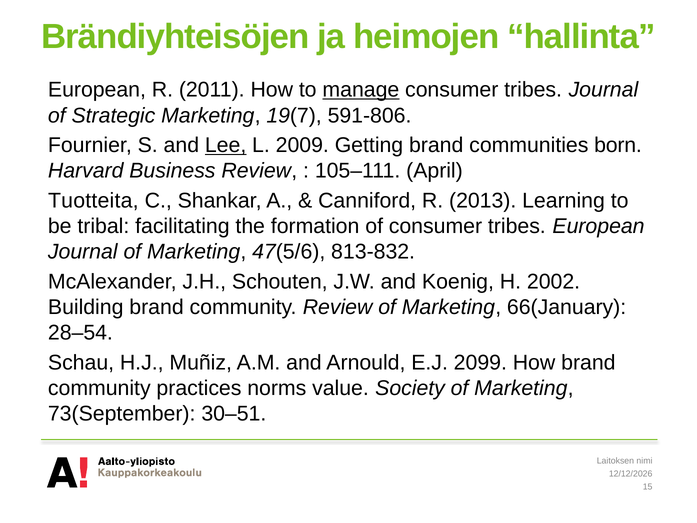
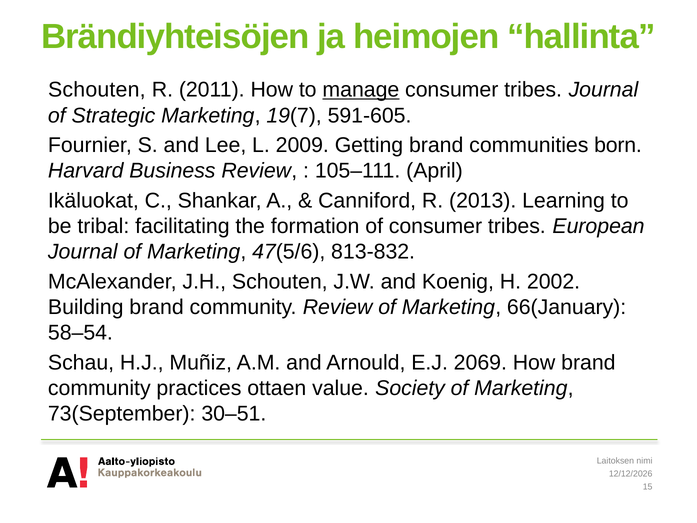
European at (97, 90): European -> Schouten
591-806: 591-806 -> 591-605
Lee underline: present -> none
Tuotteita: Tuotteita -> Ikäluokat
28–54: 28–54 -> 58–54
2099: 2099 -> 2069
norms: norms -> ottaen
